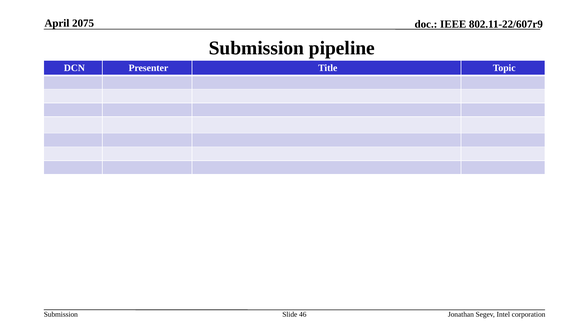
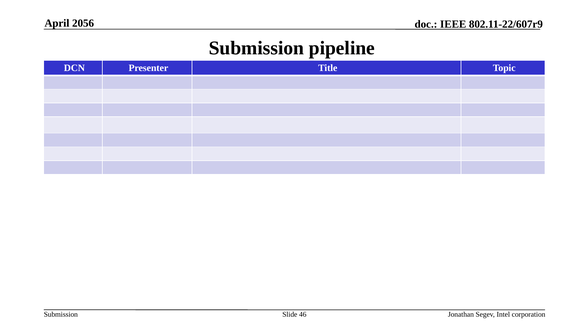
2075: 2075 -> 2056
